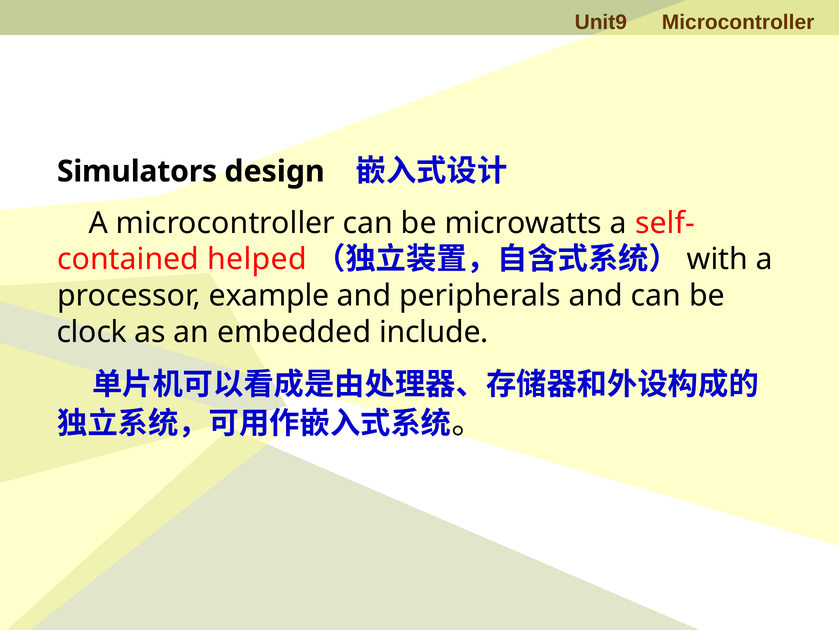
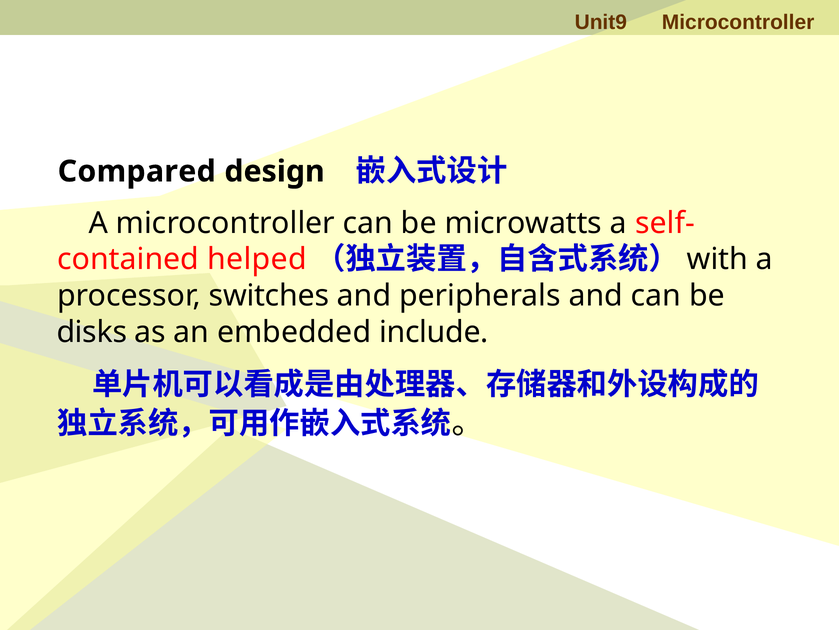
Simulators: Simulators -> Compared
example: example -> switches
clock: clock -> disks
